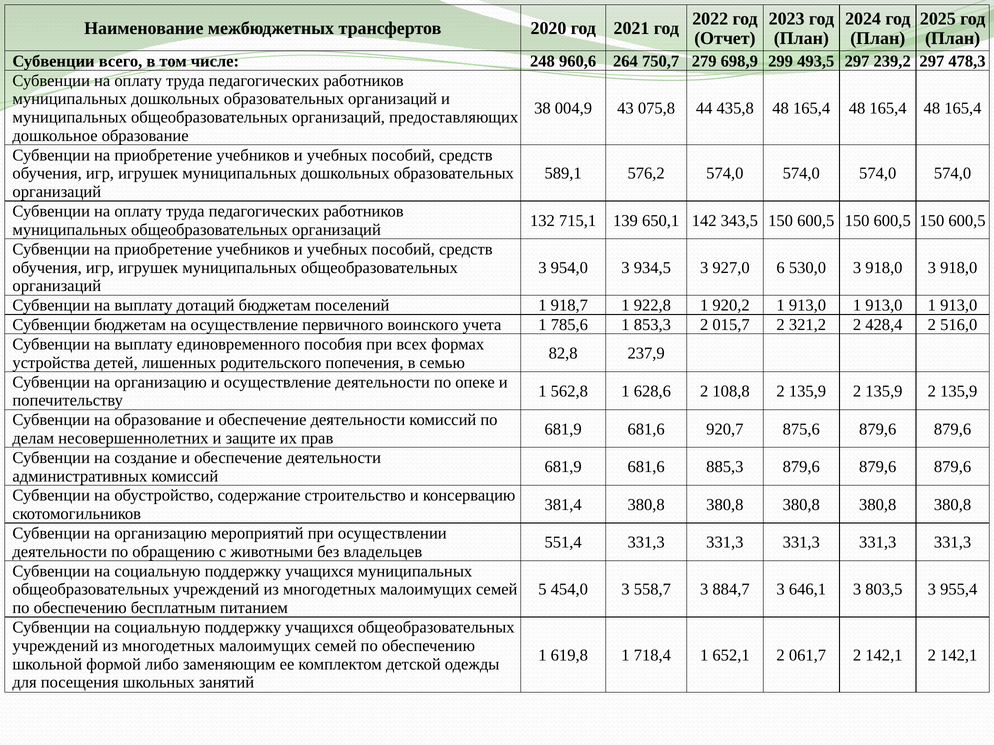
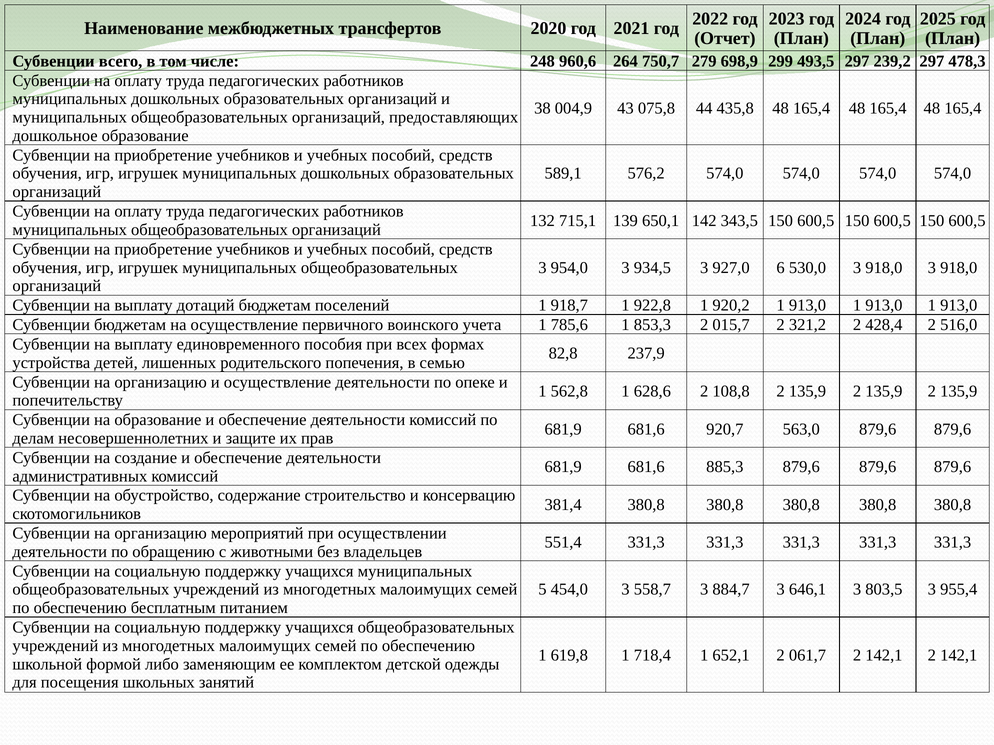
875,6: 875,6 -> 563,0
